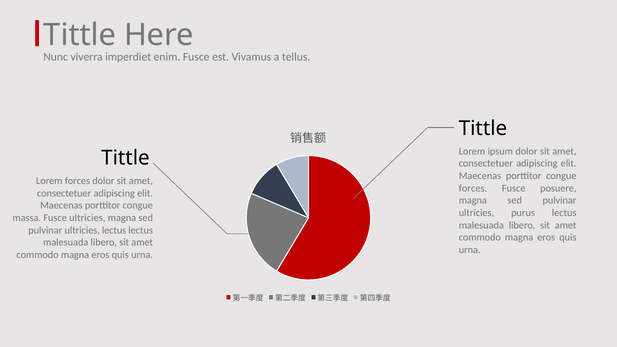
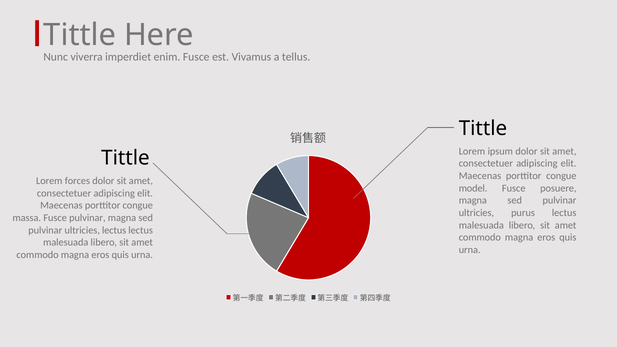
forces at (473, 188): forces -> model
Fusce ultricies: ultricies -> pulvinar
